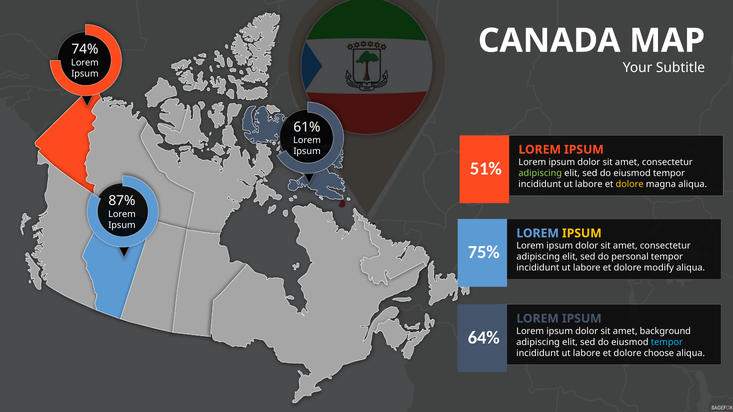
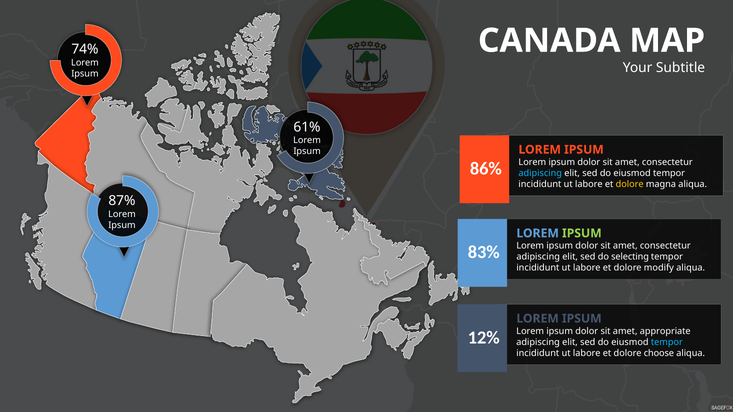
51%: 51% -> 86%
adipiscing at (540, 173) colour: light green -> light blue
IPSUM at (582, 233) colour: yellow -> light green
75%: 75% -> 83%
personal: personal -> selecting
background: background -> appropriate
64%: 64% -> 12%
